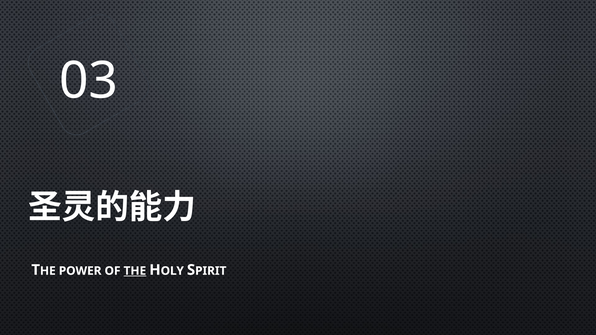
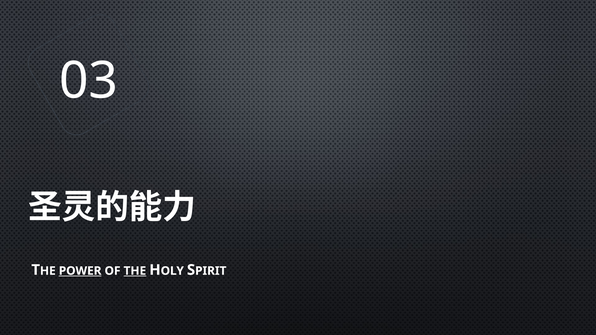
POWER underline: none -> present
